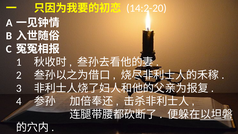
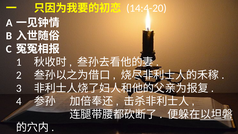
14:2-20: 14:2-20 -> 14:4-20
